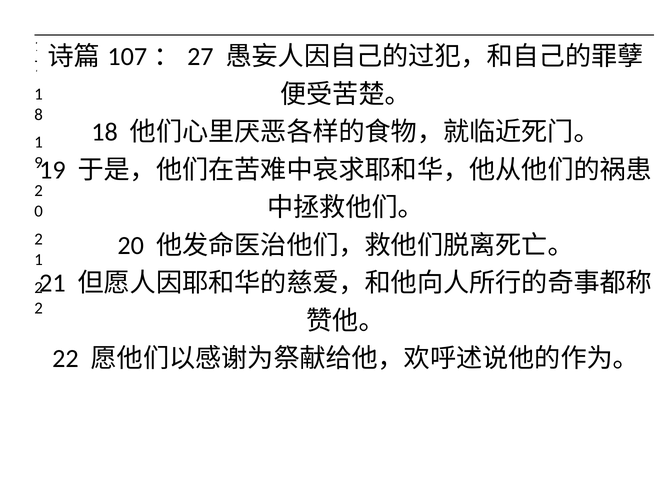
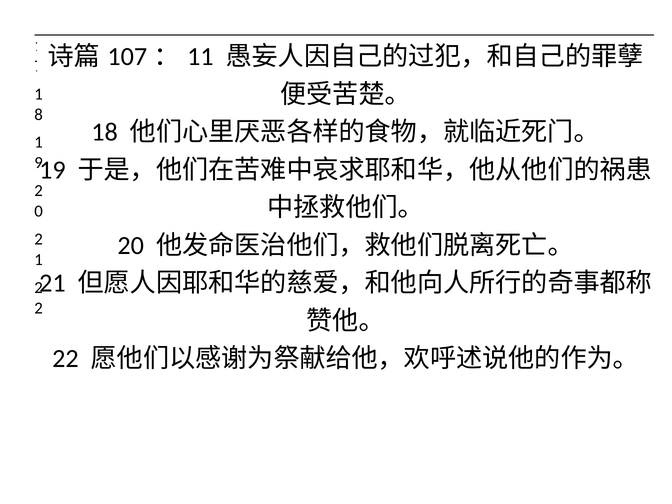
27: 27 -> 11
